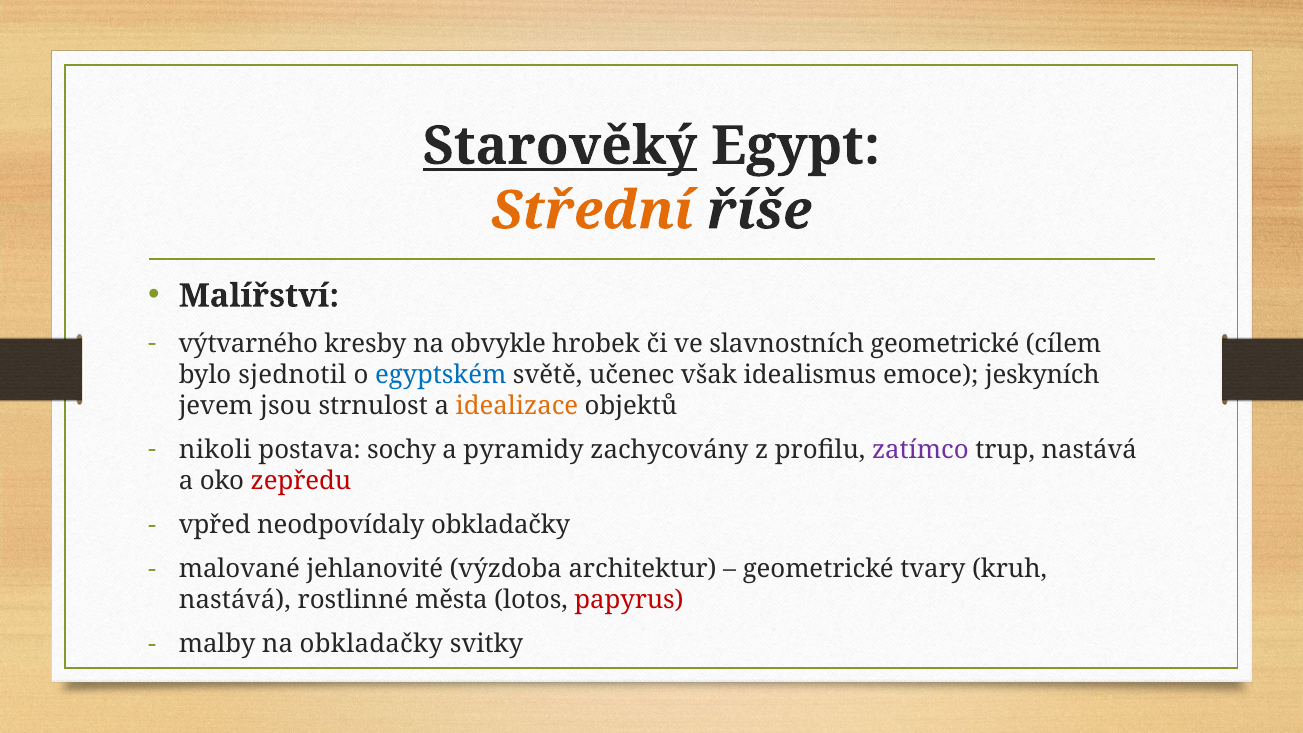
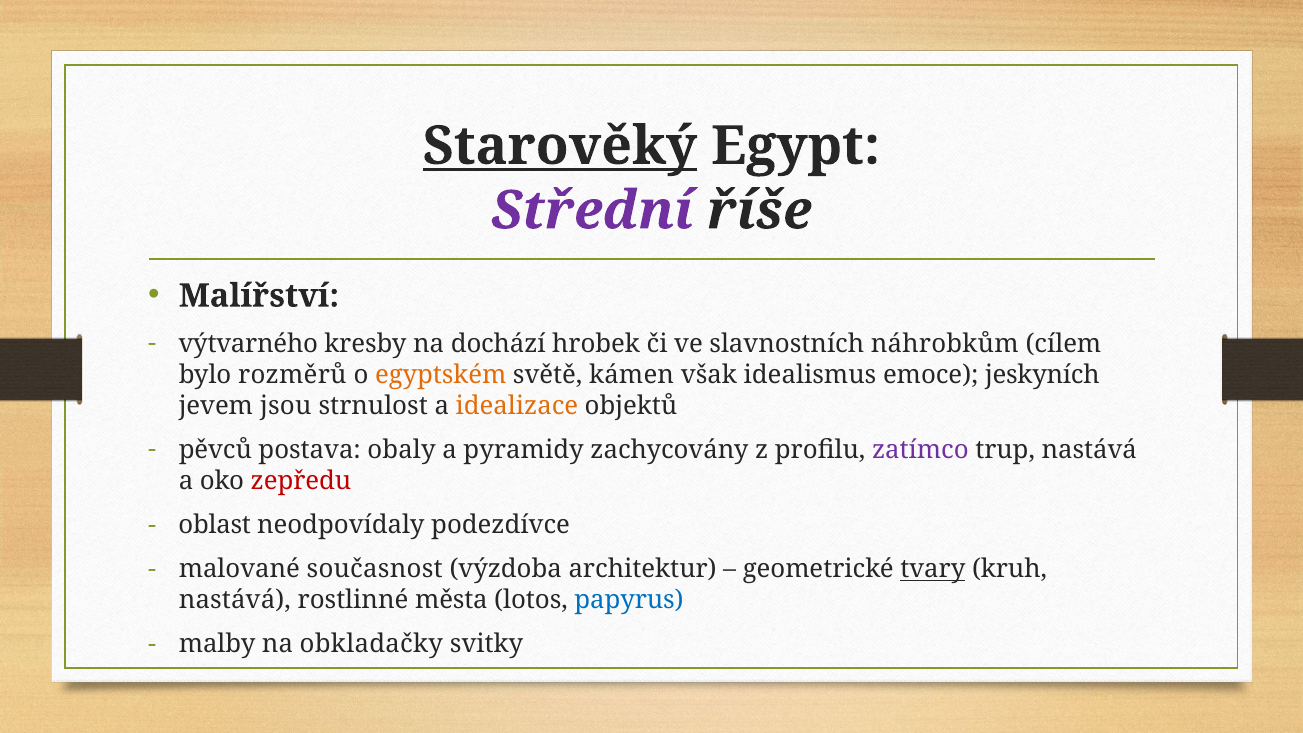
Střední colour: orange -> purple
obvykle: obvykle -> dochází
slavnostních geometrické: geometrické -> náhrobkům
sjednotil: sjednotil -> rozměrů
egyptském colour: blue -> orange
učenec: učenec -> kámen
nikoli: nikoli -> pěvců
sochy: sochy -> obaly
vpřed: vpřed -> oblast
neodpovídaly obkladačky: obkladačky -> podezdívce
jehlanovité: jehlanovité -> současnost
tvary underline: none -> present
papyrus colour: red -> blue
